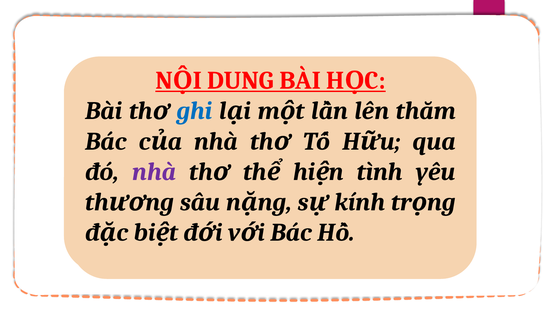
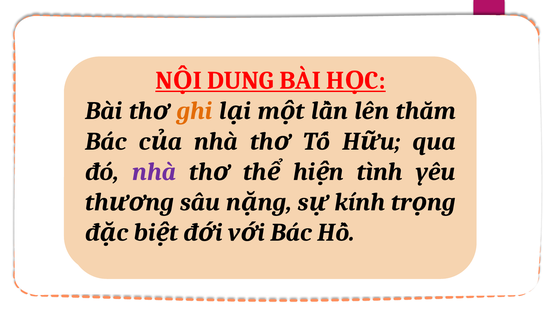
ghi colour: blue -> orange
